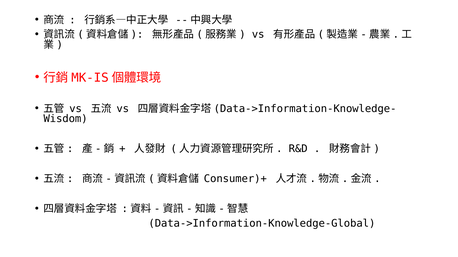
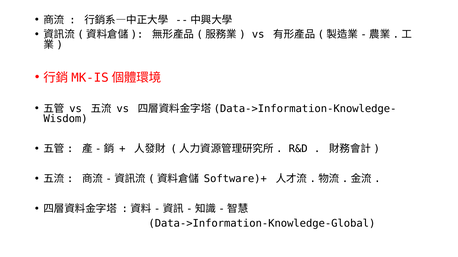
Consumer)+: Consumer)+ -> Software)+
